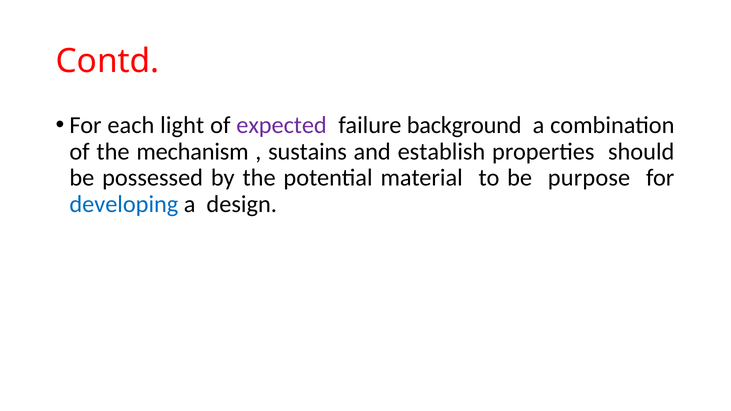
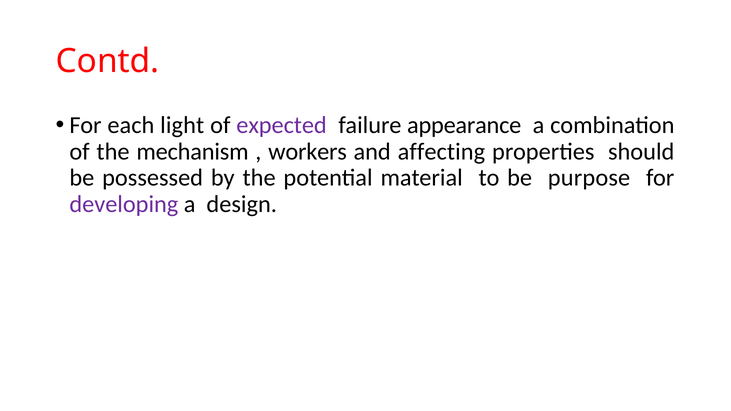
background: background -> appearance
sustains: sustains -> workers
establish: establish -> affecting
developing colour: blue -> purple
